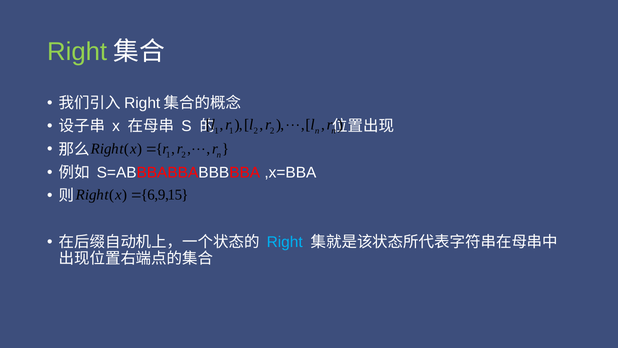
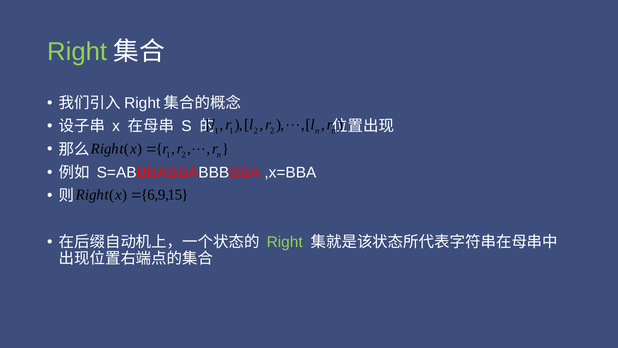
Right at (285, 242) colour: light blue -> light green
